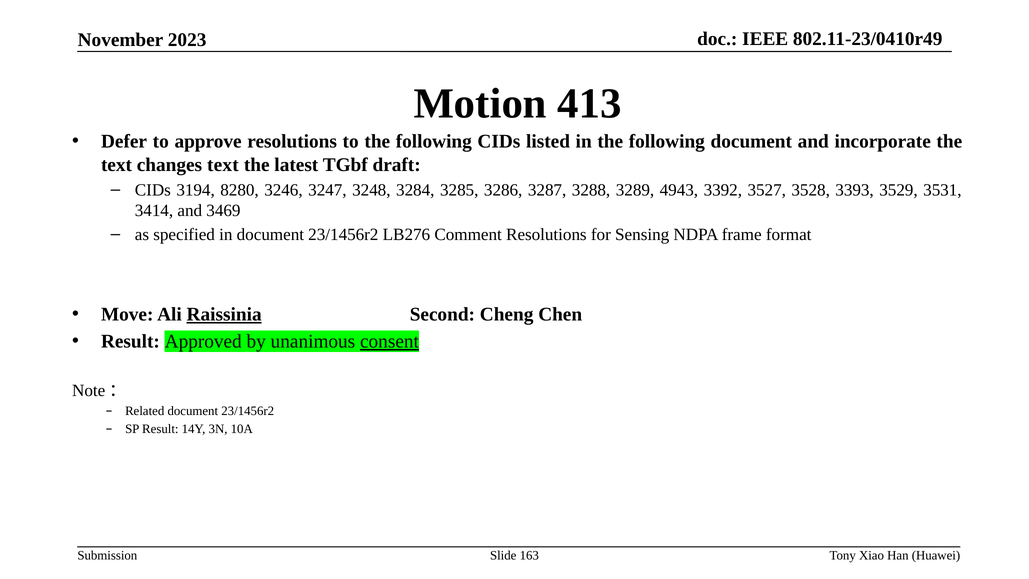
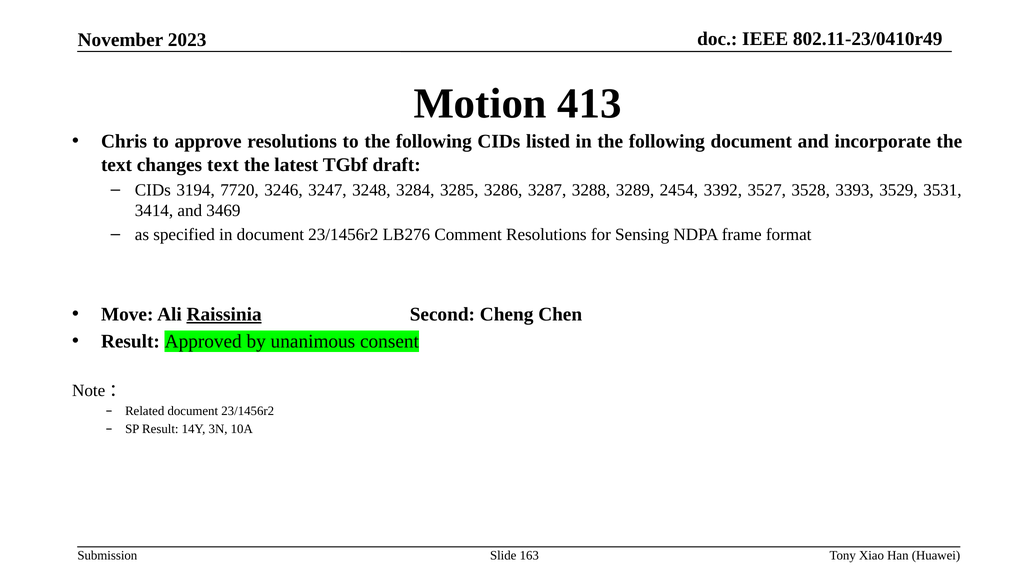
Defer: Defer -> Chris
8280: 8280 -> 7720
4943: 4943 -> 2454
consent underline: present -> none
